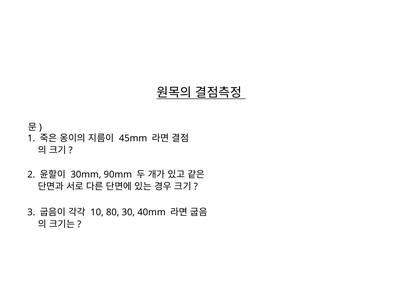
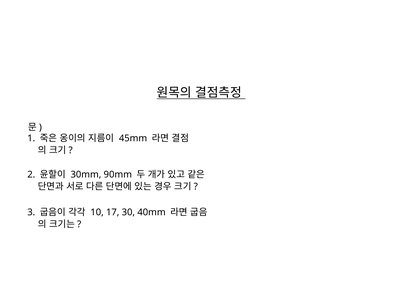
80: 80 -> 17
